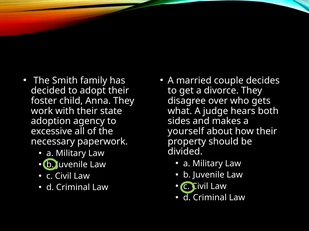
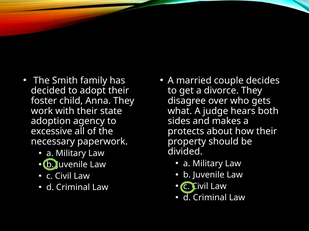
yourself: yourself -> protects
